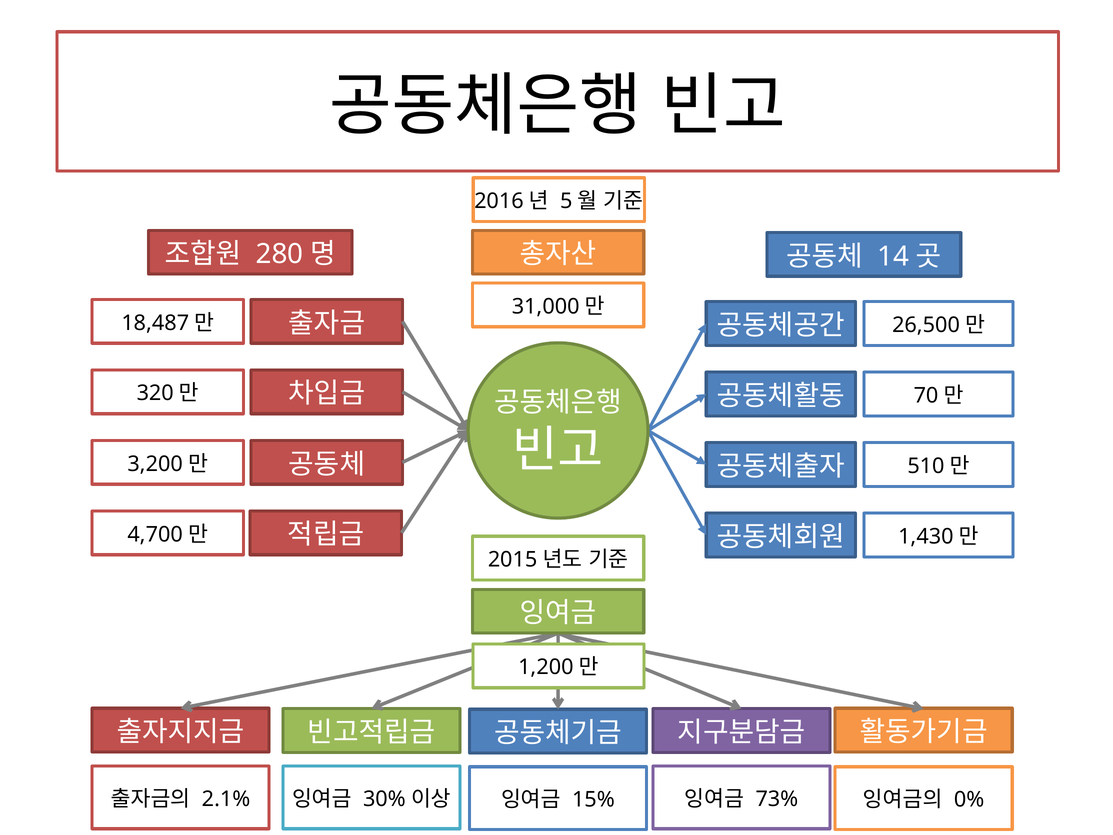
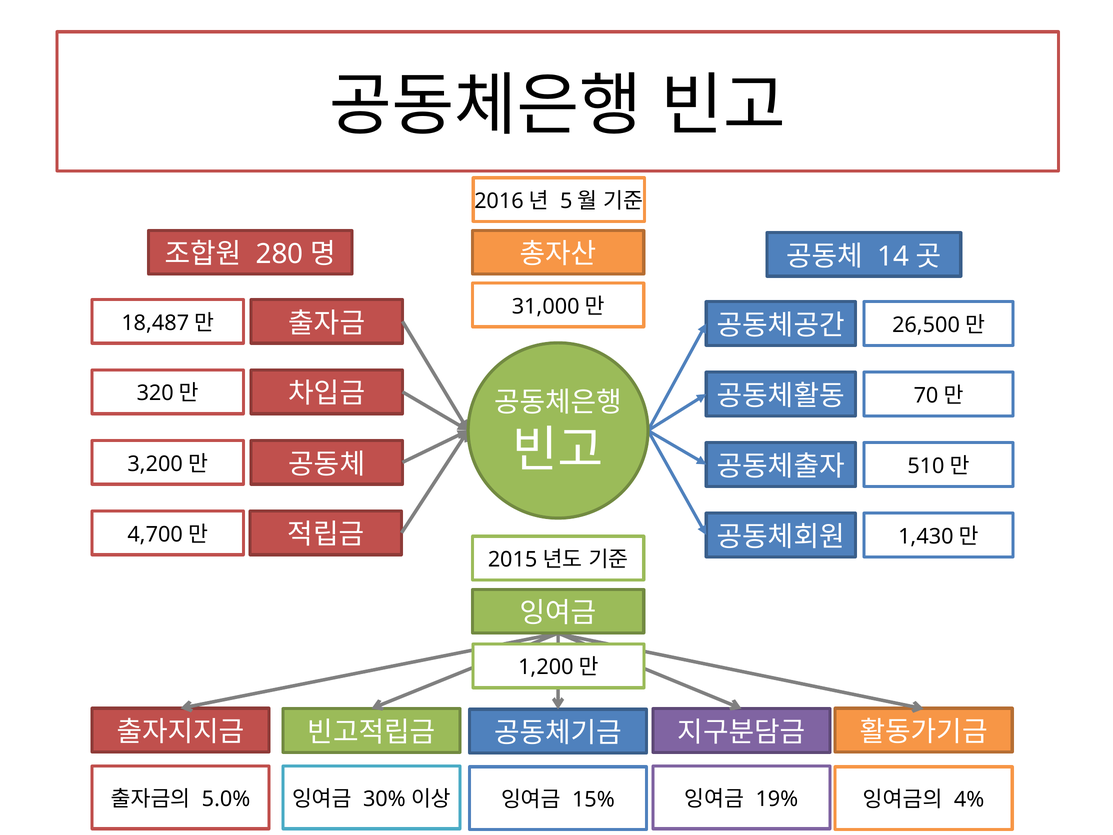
2.1%: 2.1% -> 5.0%
73%: 73% -> 19%
0%: 0% -> 4%
